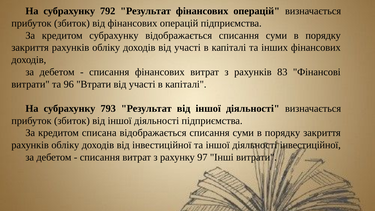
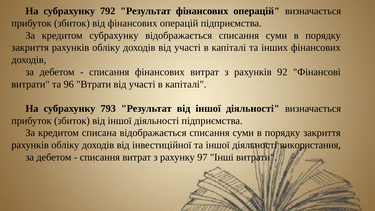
83: 83 -> 92
діяльності інвестиційної: інвестиційної -> використання
